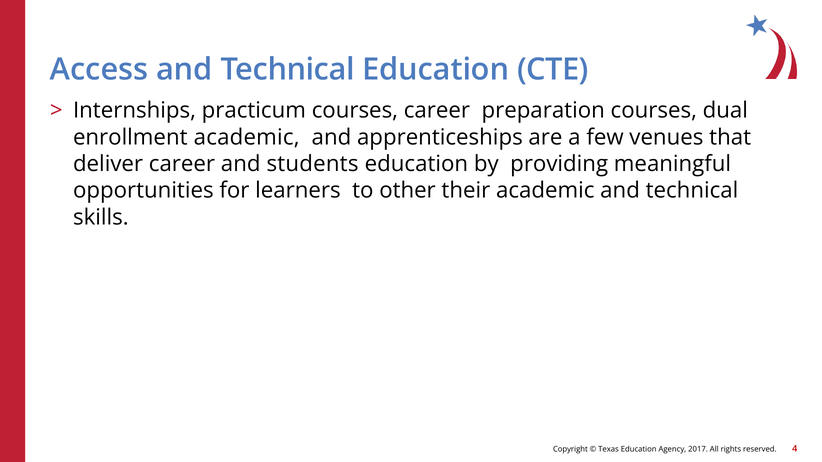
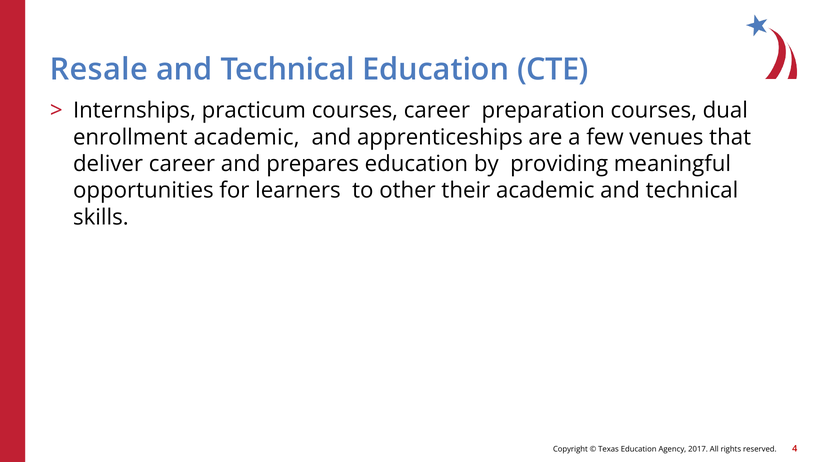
Access: Access -> Resale
students: students -> prepares
